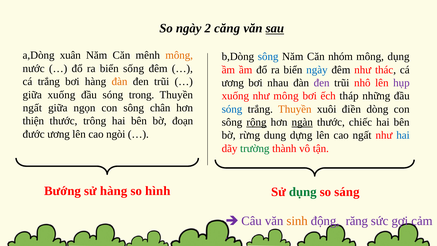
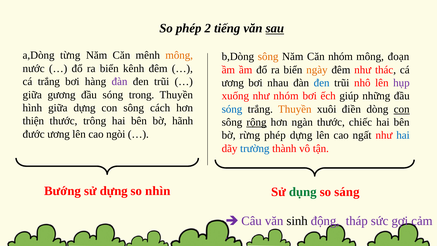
So ngày: ngày -> phép
căng: căng -> tiếng
xuân: xuân -> từng
sông at (268, 57) colour: blue -> orange
mông dụng: dụng -> đoạn
sống: sống -> kênh
ngày at (317, 70) colour: blue -> orange
đàn at (120, 82) colour: orange -> purple
đen at (322, 83) colour: purple -> blue
giữa xuống: xuống -> gương
như mông: mông -> nhóm
tháp: tháp -> giúp
ngất at (32, 108): ngất -> hình
giữa ngọn: ngọn -> dựng
chân: chân -> cách
con at (402, 109) underline: none -> present
đoạn: đoạn -> hãnh
ngàn underline: present -> none
rừng dung: dung -> phép
trường colour: green -> blue
sử hàng: hàng -> dựng
hình: hình -> nhìn
sinh colour: orange -> black
răng: răng -> tháp
